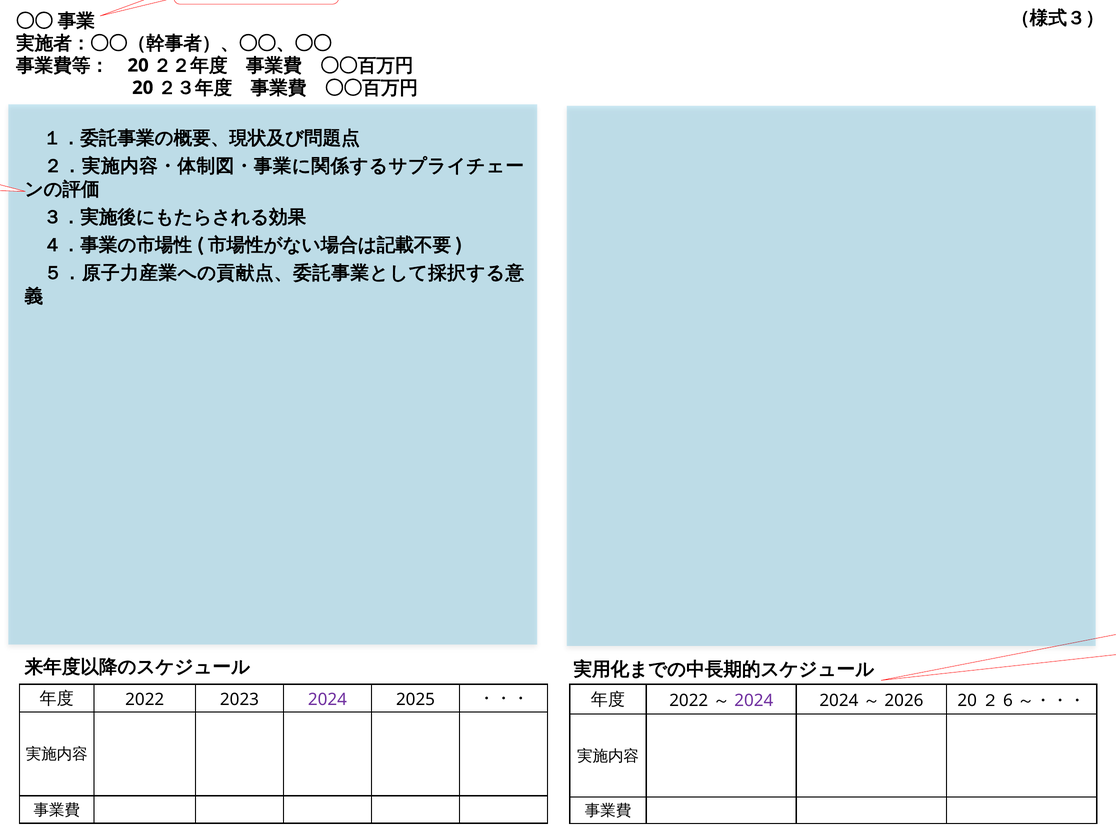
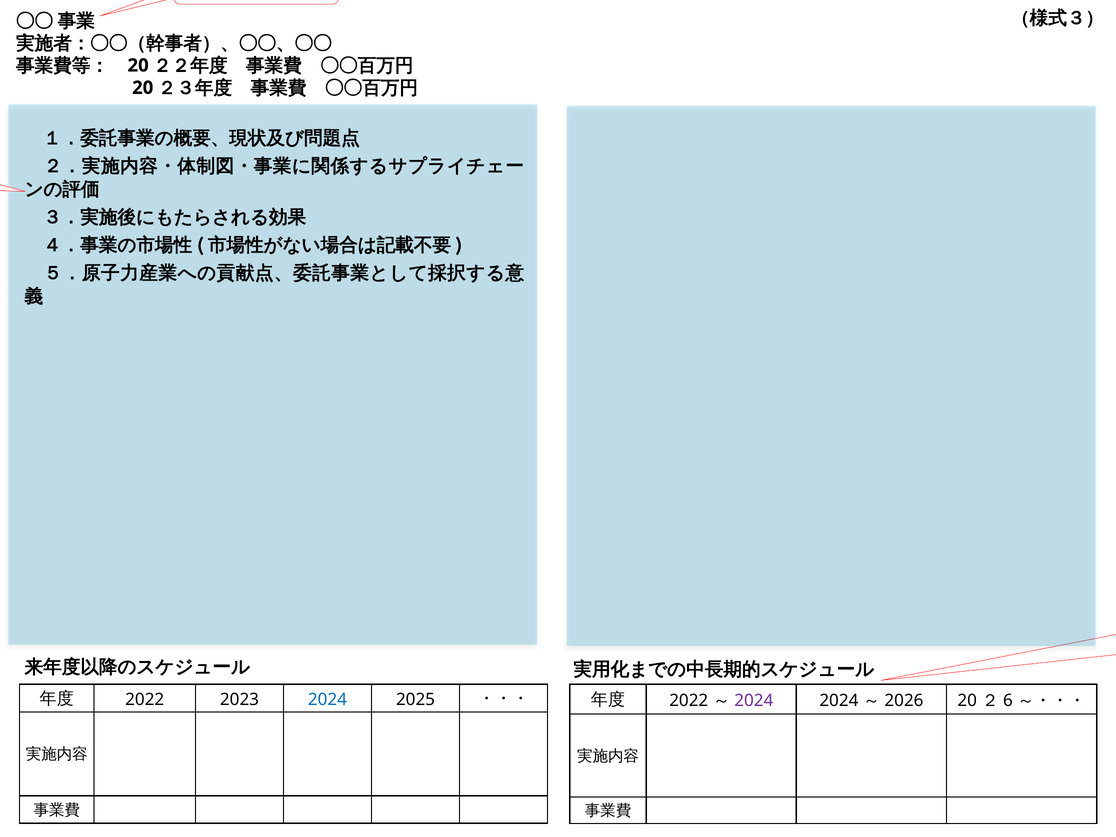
2024 at (327, 700) colour: purple -> blue
